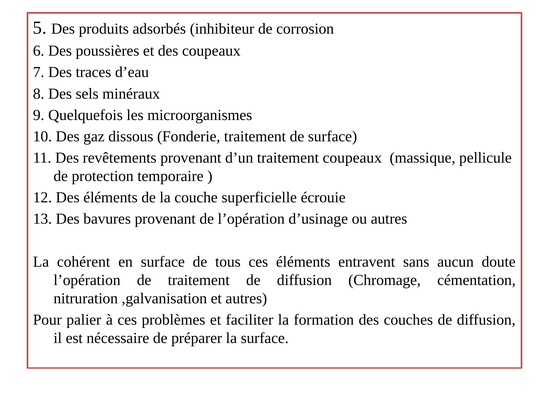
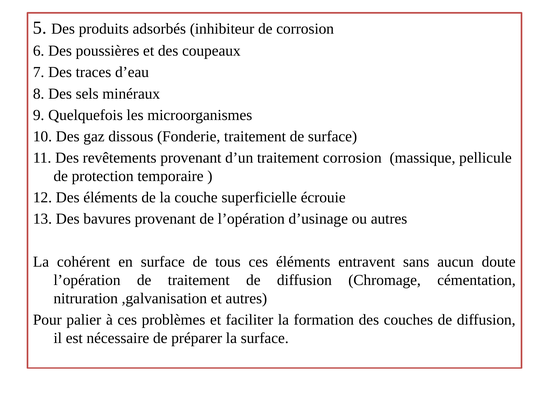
traitement coupeaux: coupeaux -> corrosion
